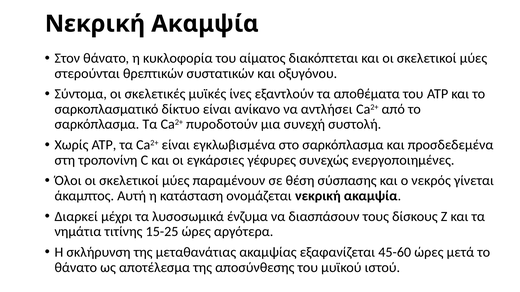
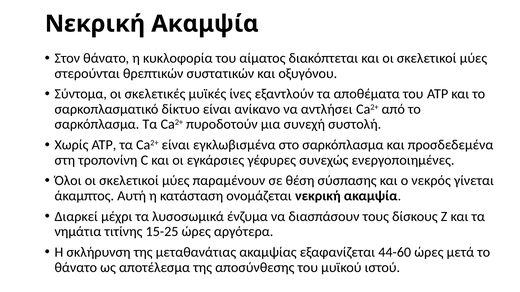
45-60: 45-60 -> 44-60
